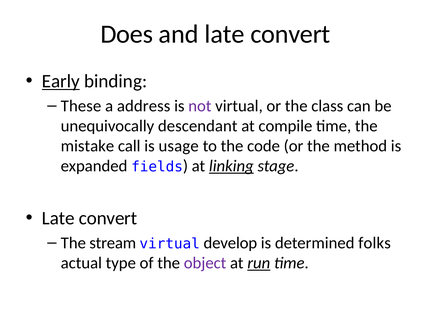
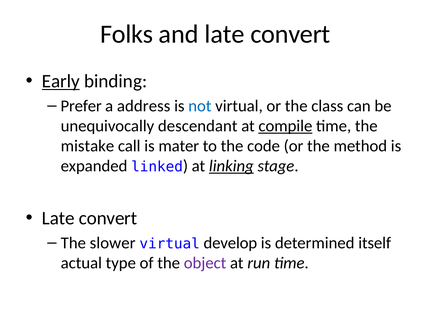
Does: Does -> Folks
These: These -> Prefer
not colour: purple -> blue
compile underline: none -> present
usage: usage -> mater
fields: fields -> linked
stream: stream -> slower
folks: folks -> itself
run underline: present -> none
